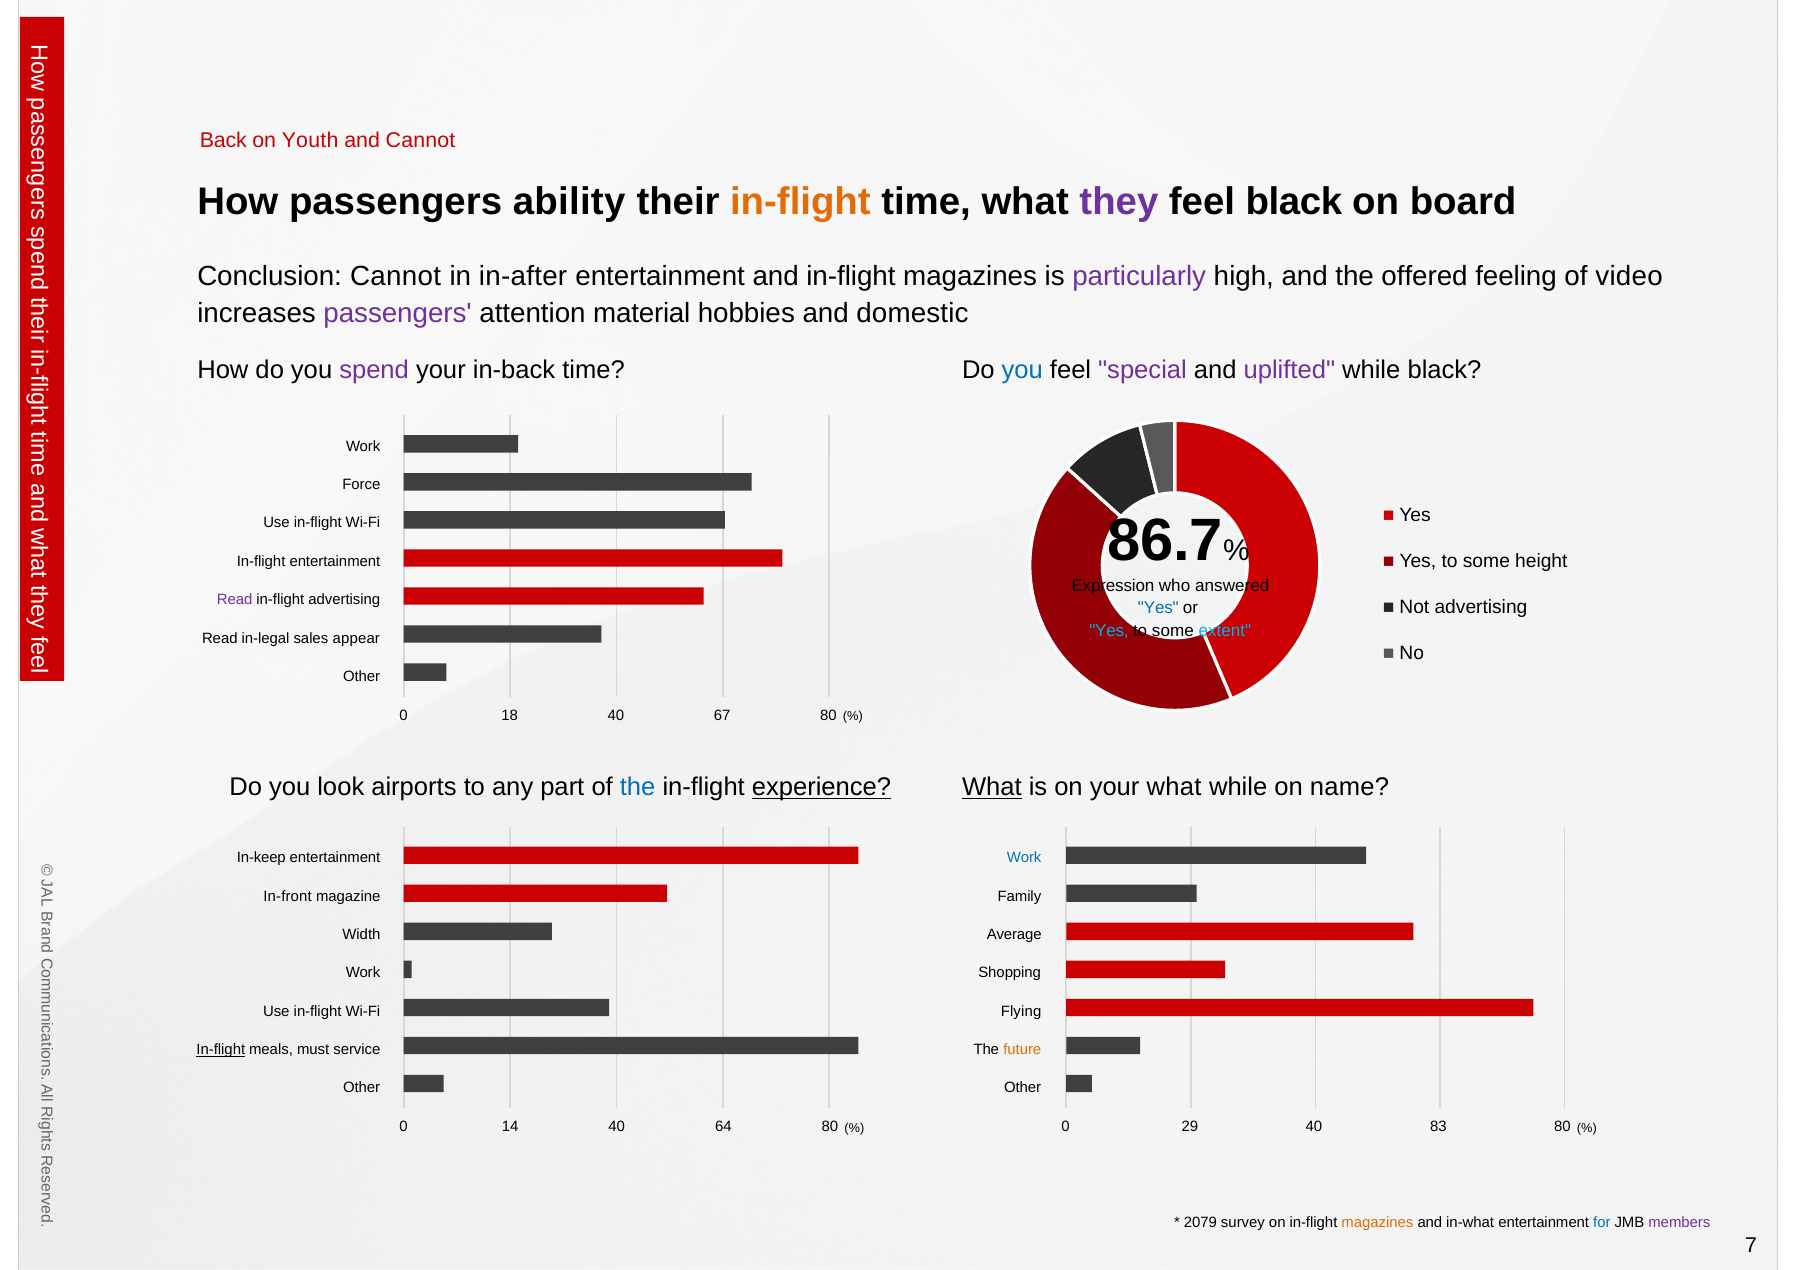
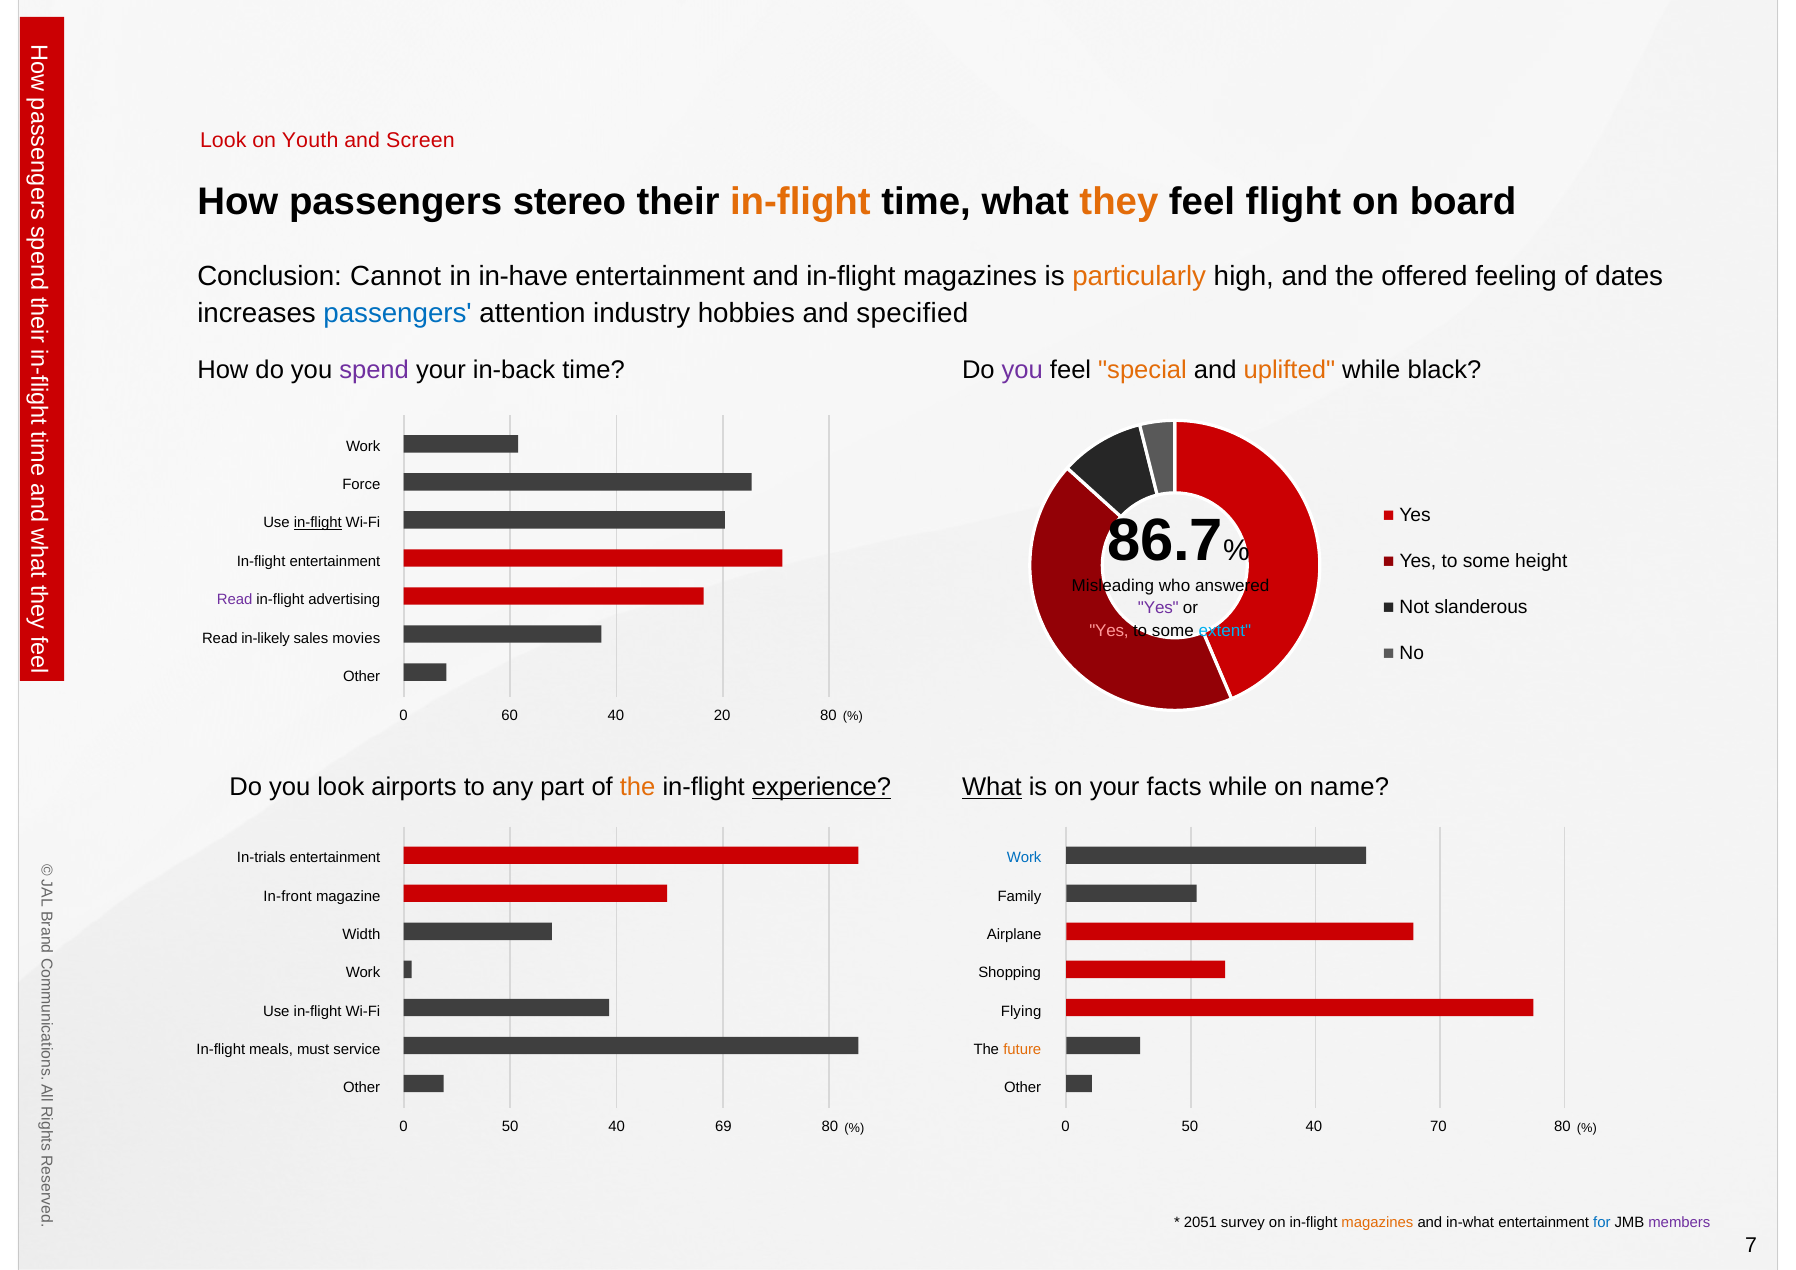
Back at (223, 140): Back -> Look
and Cannot: Cannot -> Screen
ability: ability -> stereo
they colour: purple -> orange
feel black: black -> flight
in-after: in-after -> in-have
particularly colour: purple -> orange
video: video -> dates
passengers at (398, 313) colour: purple -> blue
material: material -> industry
domestic: domestic -> specified
you at (1022, 370) colour: blue -> purple
special colour: purple -> orange
uplifted colour: purple -> orange
in-flight at (318, 523) underline: none -> present
Expression: Expression -> Misleading
Not advertising: advertising -> slanderous
Yes at (1158, 608) colour: blue -> purple
Yes at (1109, 630) colour: light blue -> pink
in-legal: in-legal -> in-likely
appear: appear -> movies
18: 18 -> 60
67: 67 -> 20
the at (638, 787) colour: blue -> orange
your what: what -> facts
In-keep: In-keep -> In-trials
Average: Average -> Airplane
In-flight at (221, 1049) underline: present -> none
14 at (510, 1126): 14 -> 50
64: 64 -> 69
29 at (1190, 1126): 29 -> 50
83: 83 -> 70
2079: 2079 -> 2051
